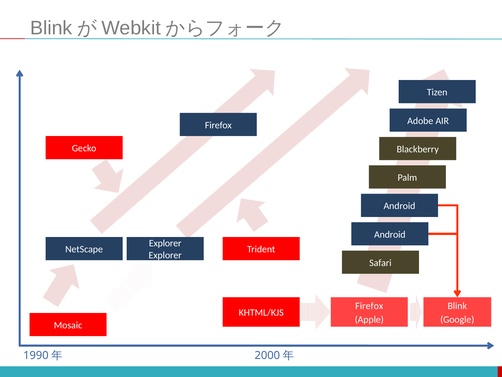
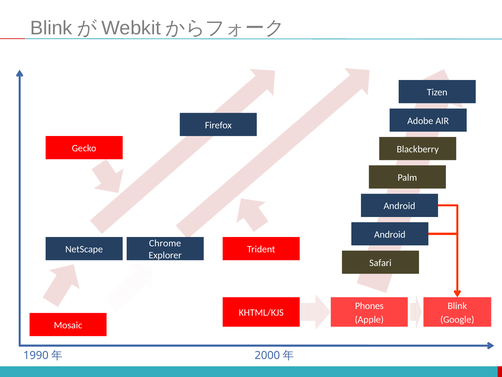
Explorer at (165, 243): Explorer -> Chrome
Firefox at (369, 305): Firefox -> Phones
